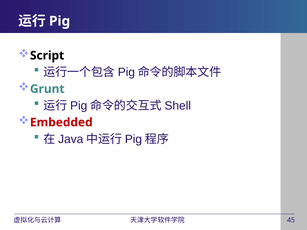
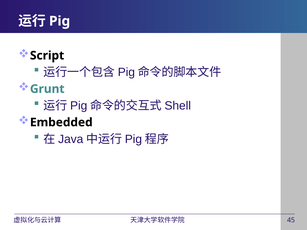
Embedded colour: red -> black
